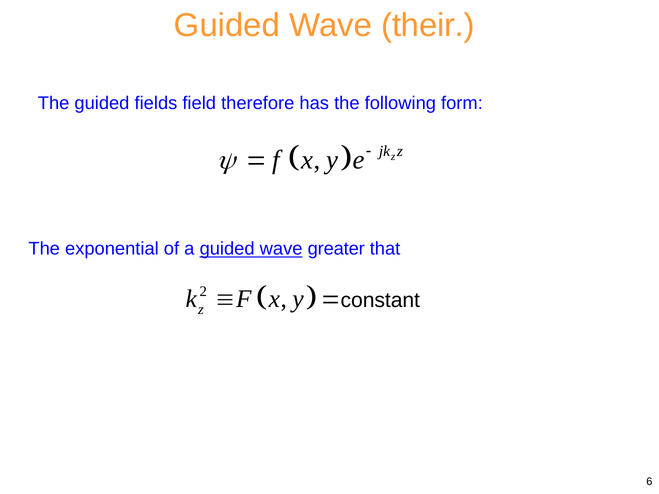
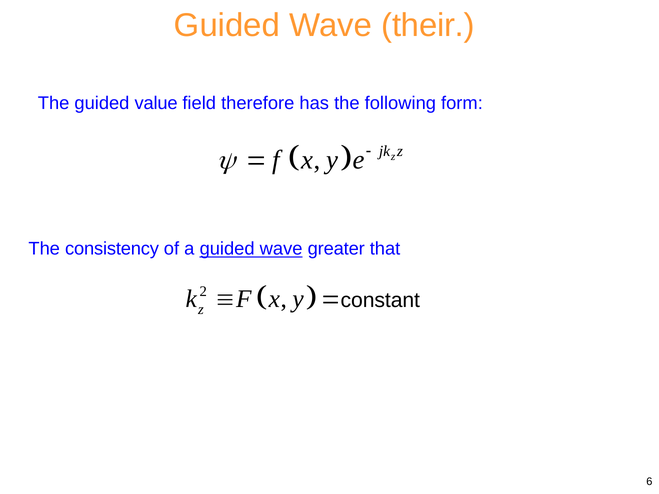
fields: fields -> value
exponential: exponential -> consistency
